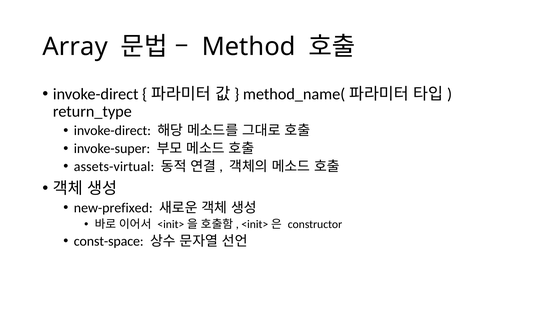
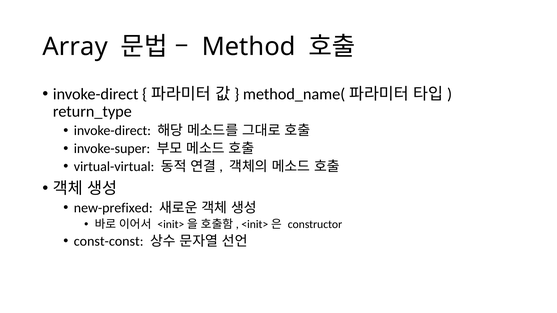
assets-virtual: assets-virtual -> virtual-virtual
const-space: const-space -> const-const
